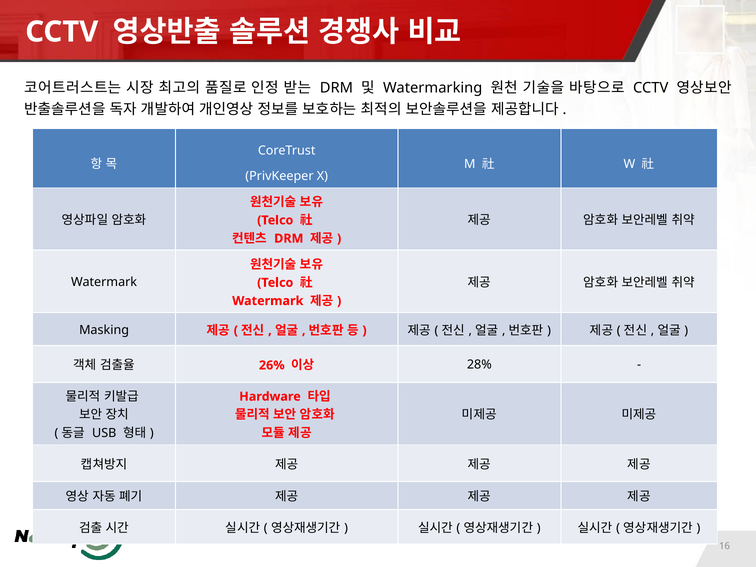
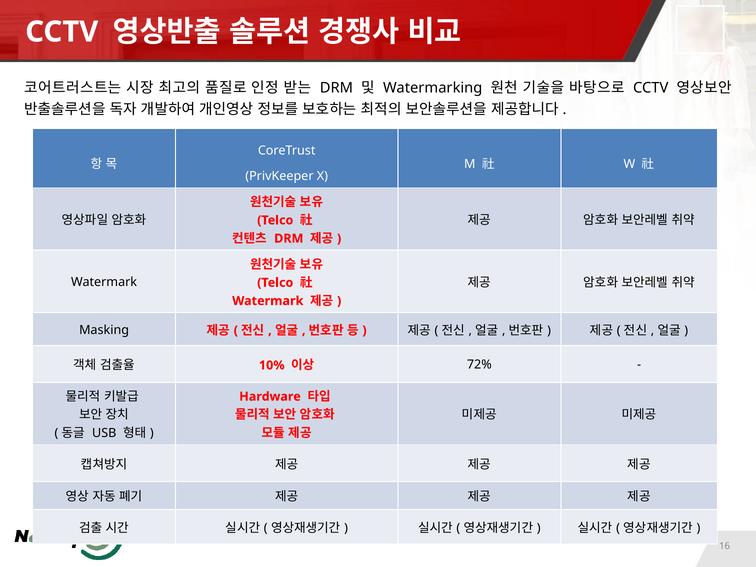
26%: 26% -> 10%
28%: 28% -> 72%
